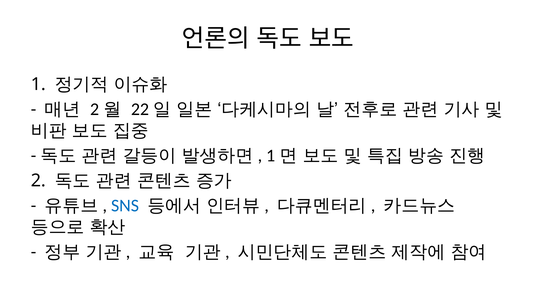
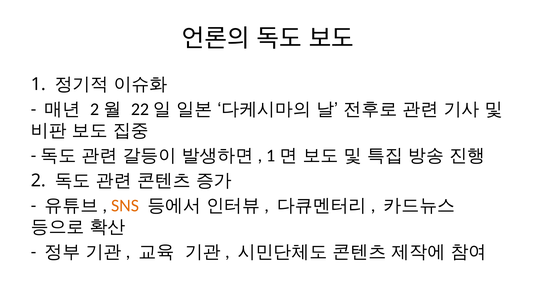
SNS colour: blue -> orange
